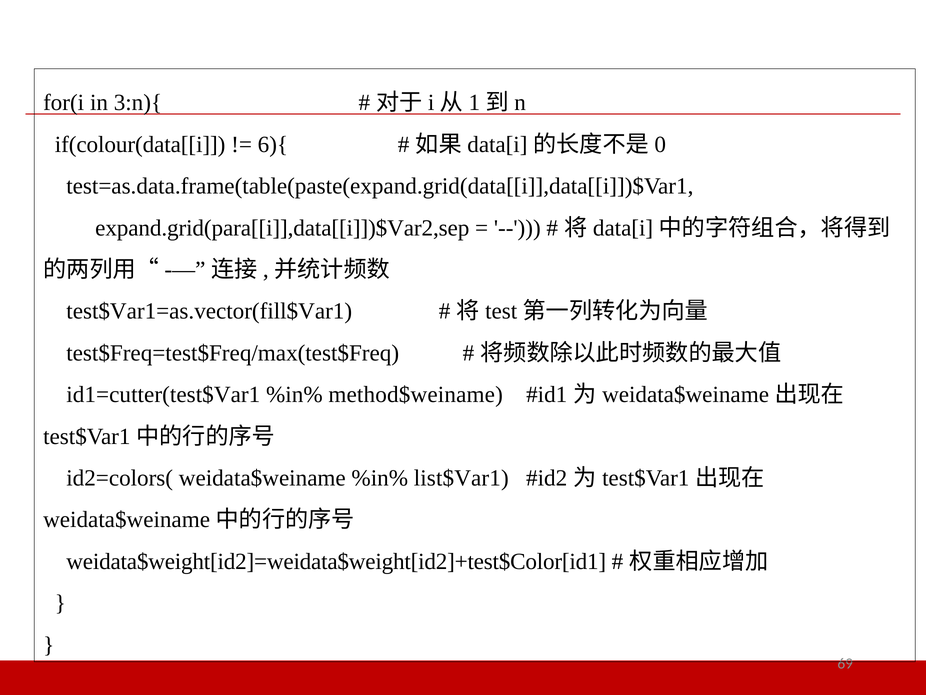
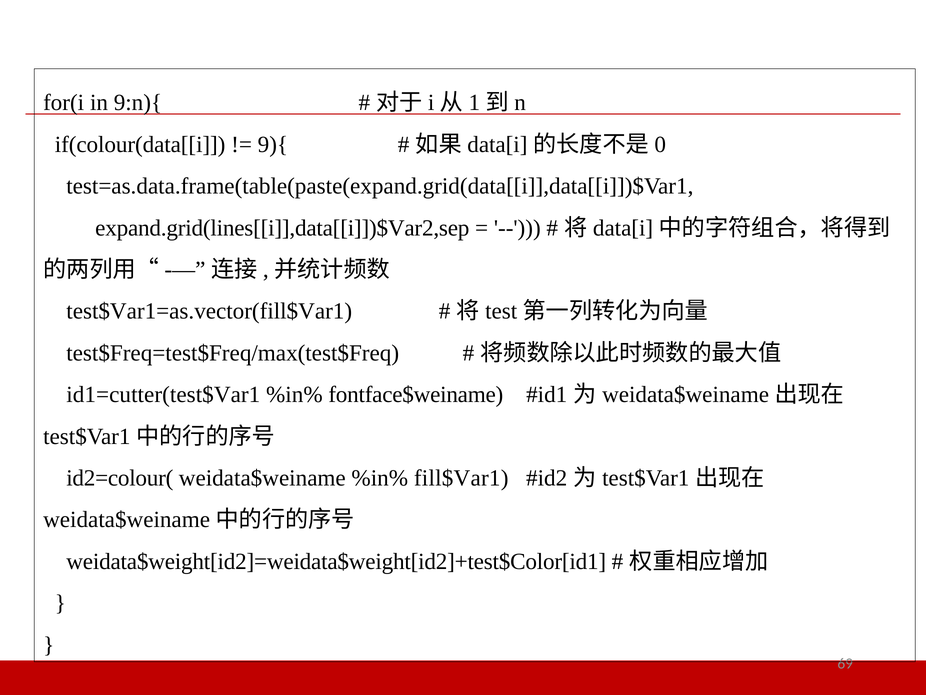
3:n){: 3:n){ -> 9:n){
6){: 6){ -> 9){
expand.grid(para[[i]],data[[i]])$Var2,sep: expand.grid(para[[i]],data[[i]])$Var2,sep -> expand.grid(lines[[i]],data[[i]])$Var2,sep
method$weiname: method$weiname -> fontface$weiname
id2=colors(: id2=colors( -> id2=colour(
list$Var1: list$Var1 -> fill$Var1
